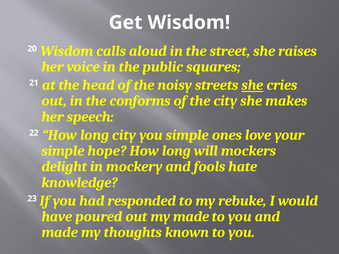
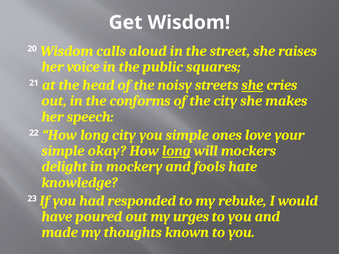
hope: hope -> okay
long at (176, 151) underline: none -> present
my made: made -> urges
